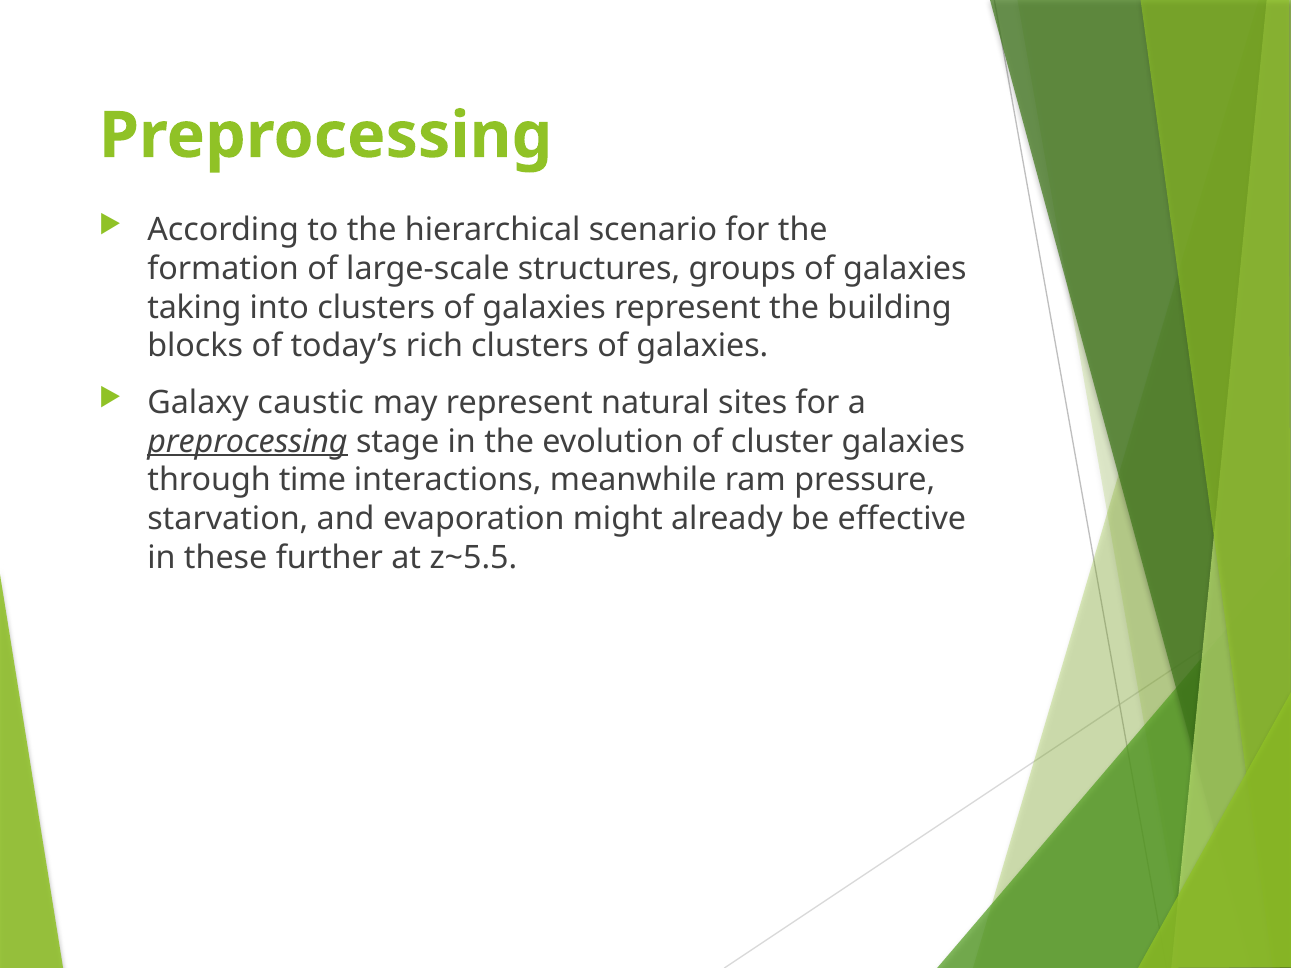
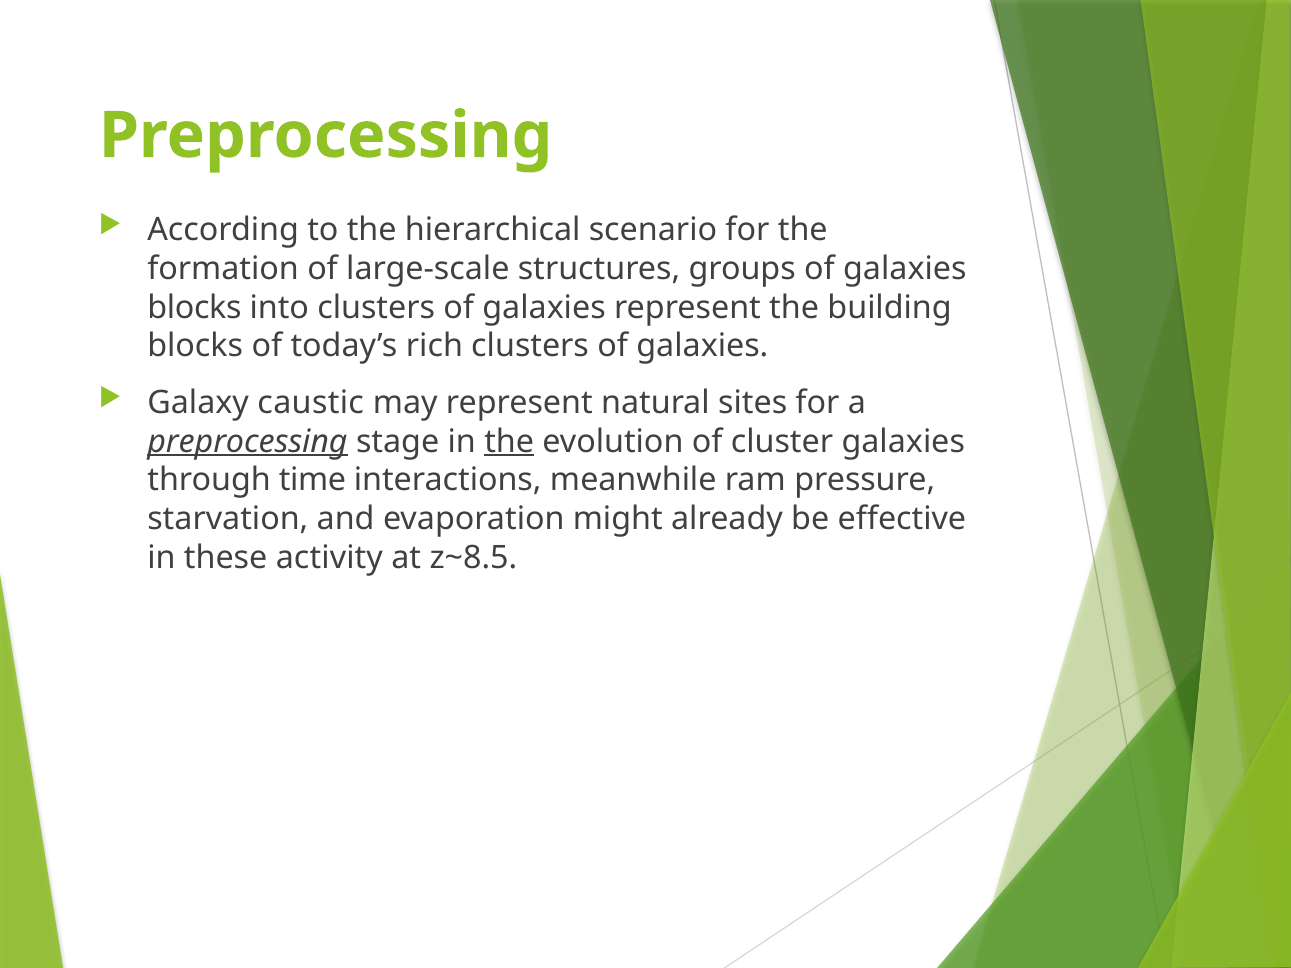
taking at (194, 307): taking -> blocks
the at (509, 442) underline: none -> present
further: further -> activity
z~5.5: z~5.5 -> z~8.5
